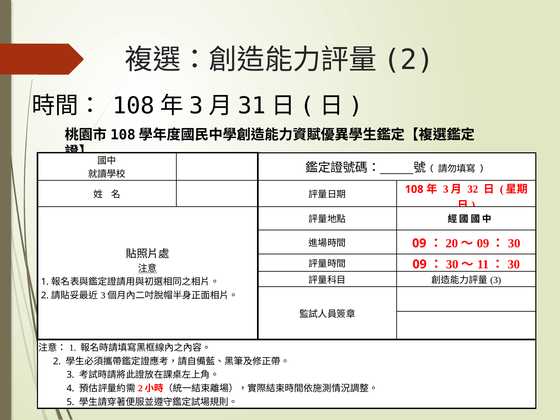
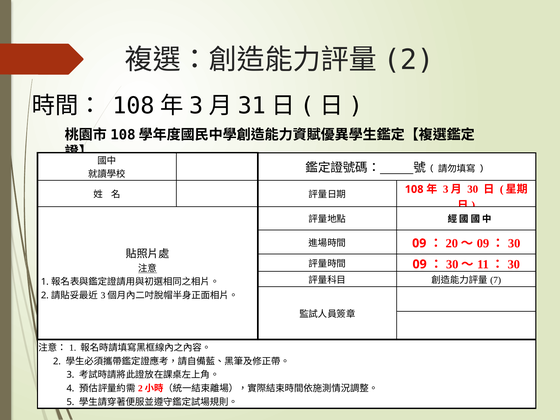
32 at (473, 189): 32 -> 30
3 at (496, 280): 3 -> 7
